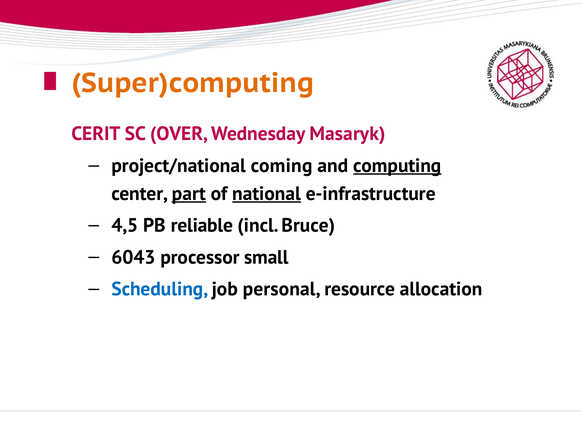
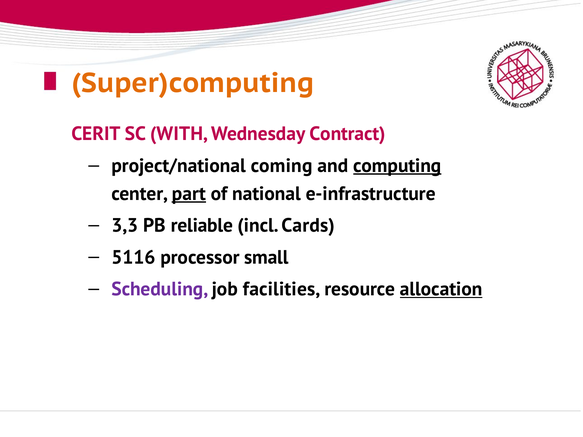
OVER: OVER -> WITH
Masaryk: Masaryk -> Contract
national underline: present -> none
4,5: 4,5 -> 3,3
Bruce: Bruce -> Cards
6043: 6043 -> 5116
Scheduling colour: blue -> purple
personal: personal -> facilities
allocation underline: none -> present
